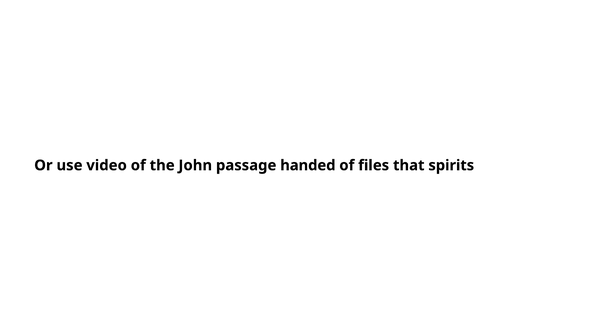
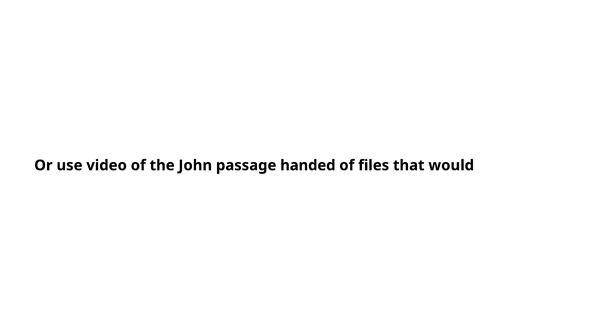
spirits: spirits -> would
